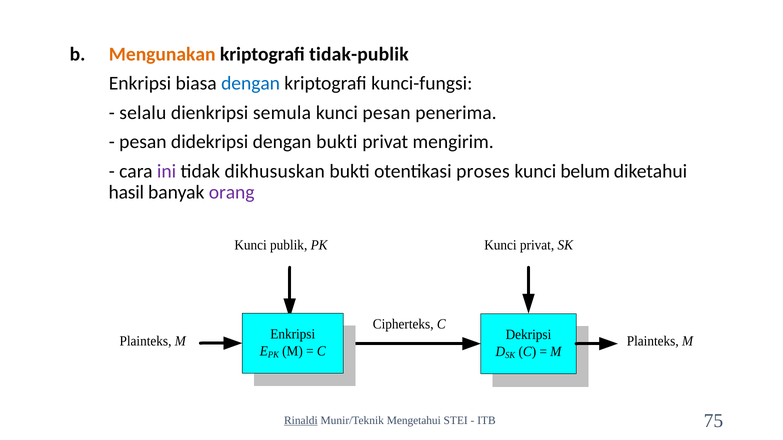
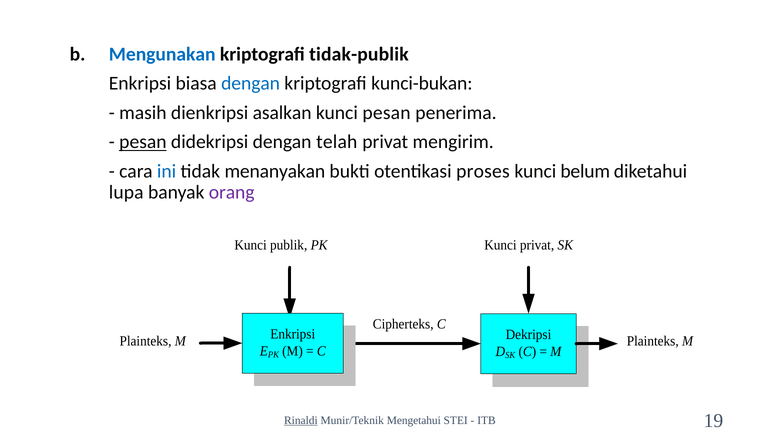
Mengunakan colour: orange -> blue
kunci-fungsi: kunci-fungsi -> kunci-bukan
selalu: selalu -> masih
semula: semula -> asalkan
pesan at (143, 142) underline: none -> present
dengan bukti: bukti -> telah
ini colour: purple -> blue
dikhususkan: dikhususkan -> menanyakan
hasil: hasil -> lupa
75: 75 -> 19
